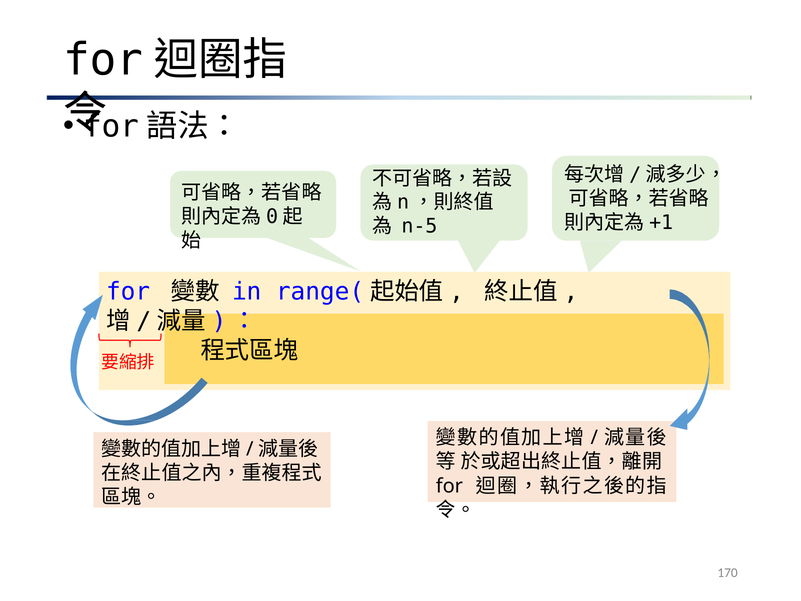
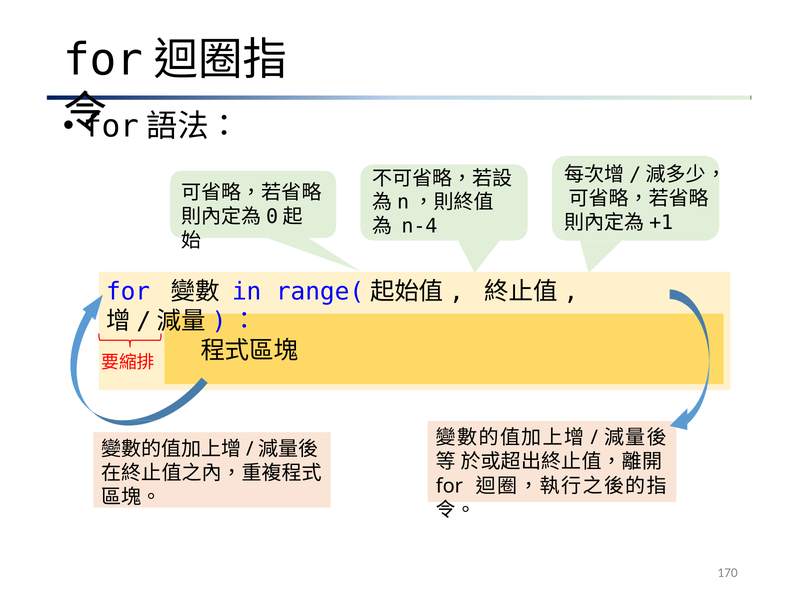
n-5: n-5 -> n-4
